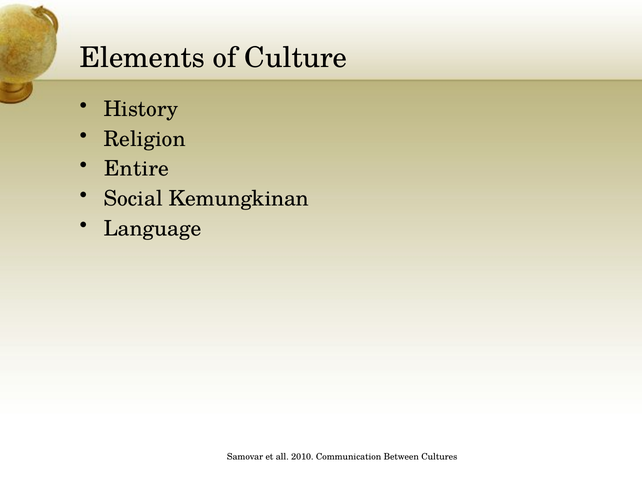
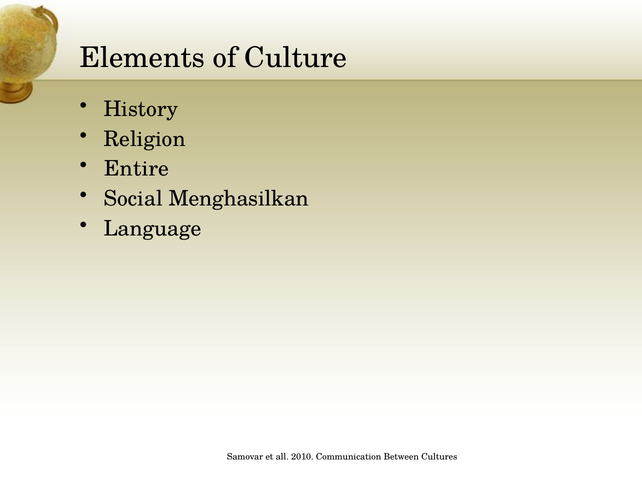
Kemungkinan: Kemungkinan -> Menghasilkan
